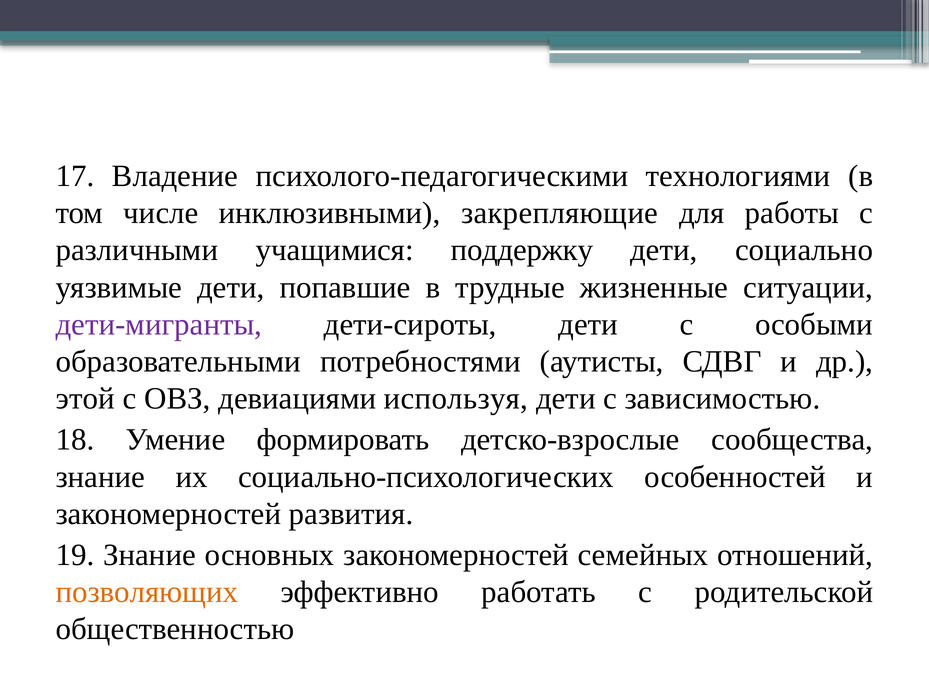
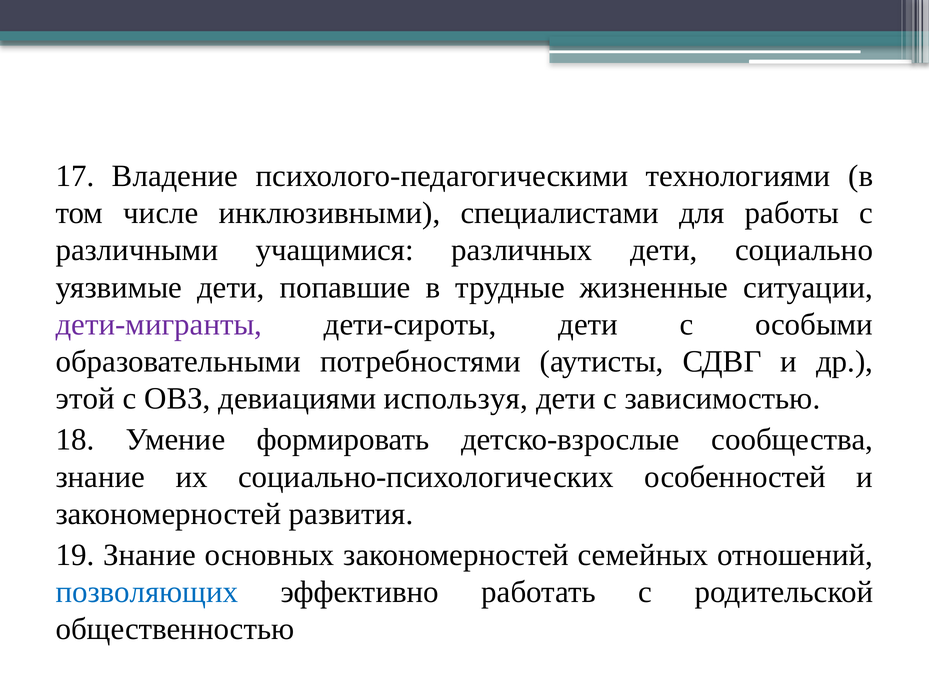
закрепляющие: закрепляющие -> специалистами
поддержку: поддержку -> различных
позволяющих colour: orange -> blue
